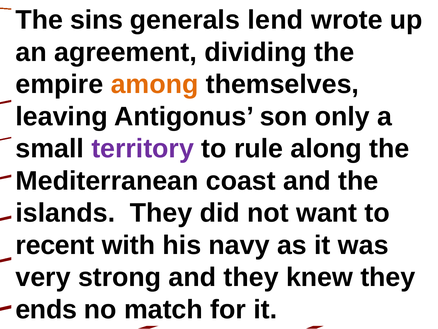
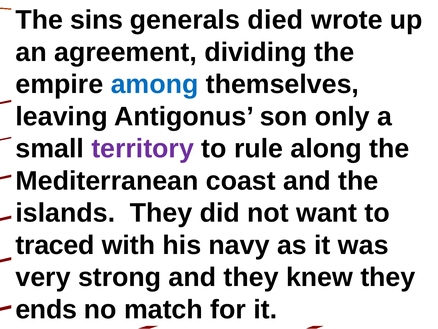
lend: lend -> died
among colour: orange -> blue
recent: recent -> traced
